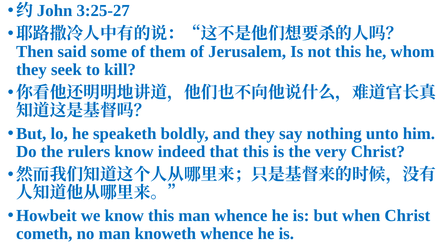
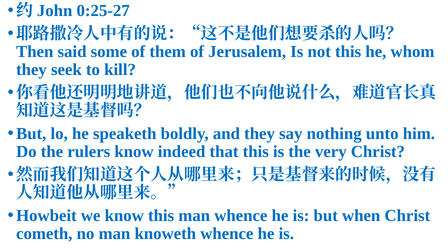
3:25-27: 3:25-27 -> 0:25-27
